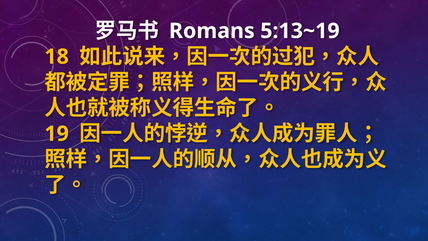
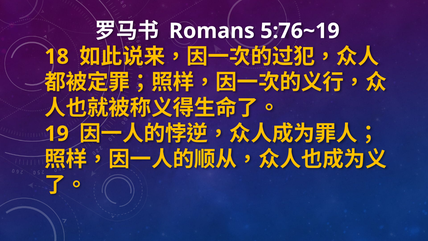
5:13~19: 5:13~19 -> 5:76~19
